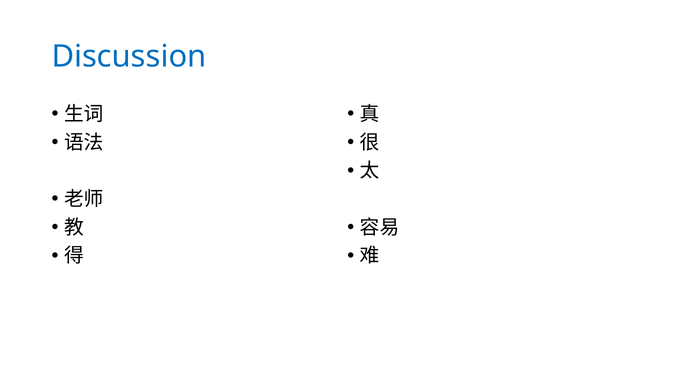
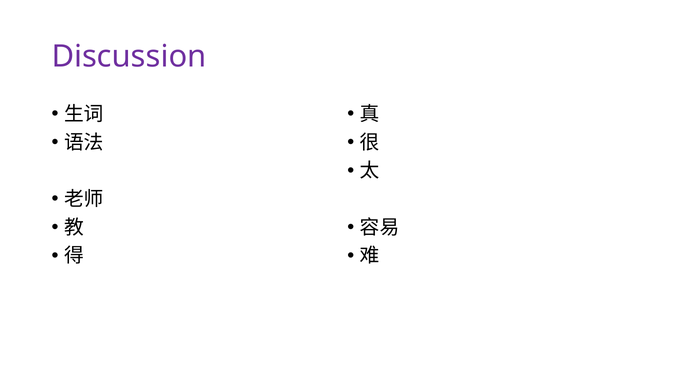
Discussion colour: blue -> purple
